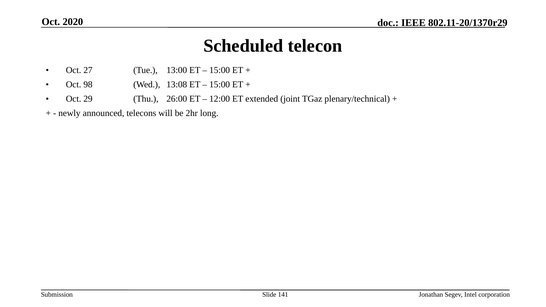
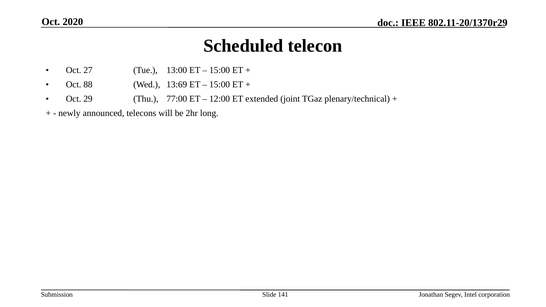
98: 98 -> 88
13:08: 13:08 -> 13:69
26:00: 26:00 -> 77:00
